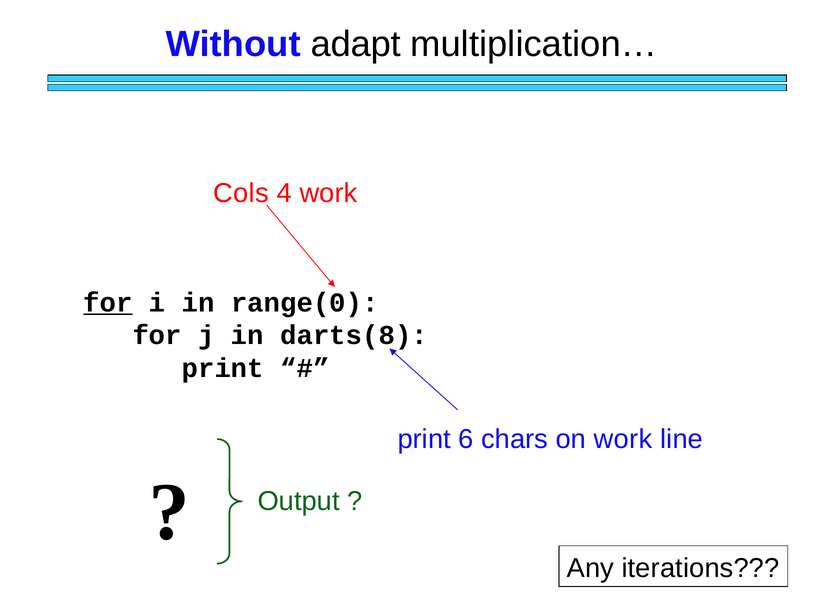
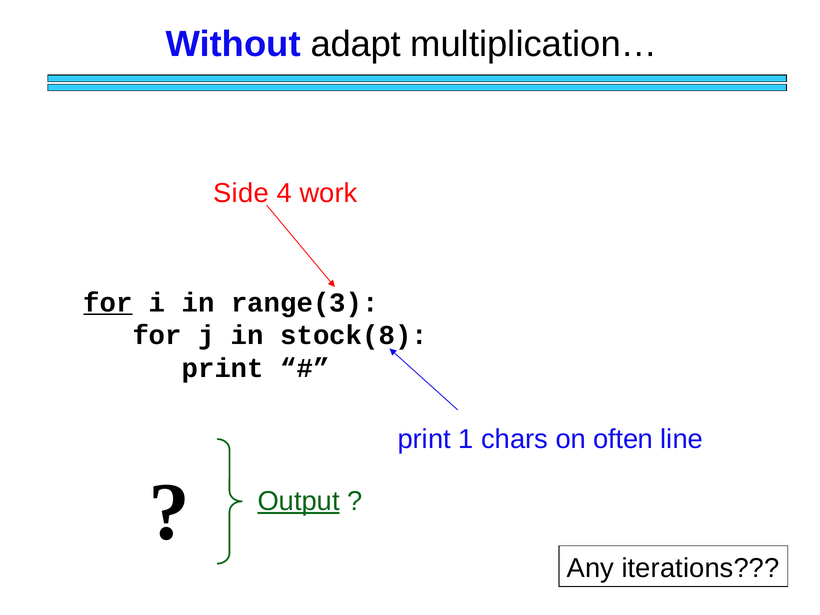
Cols: Cols -> Side
range(0: range(0 -> range(3
darts(8: darts(8 -> stock(8
6: 6 -> 1
on work: work -> often
Output underline: none -> present
